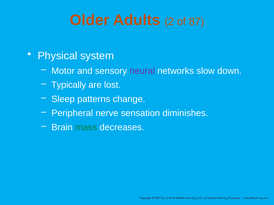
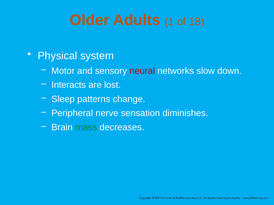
2: 2 -> 1
87: 87 -> 18
neural colour: purple -> red
Typically: Typically -> Interacts
